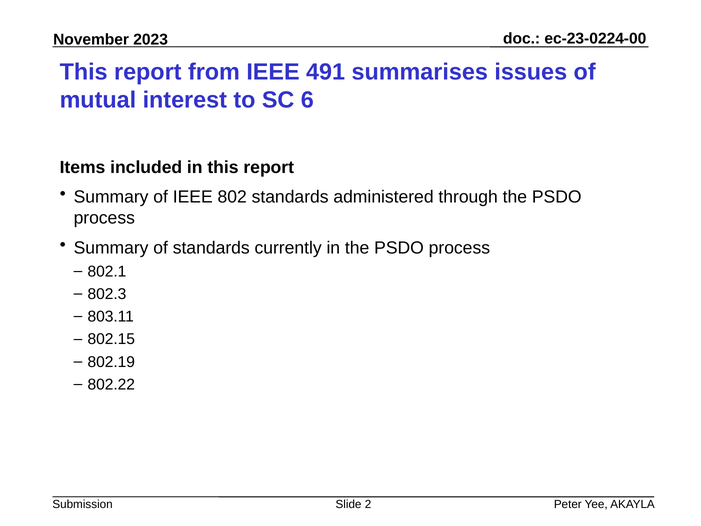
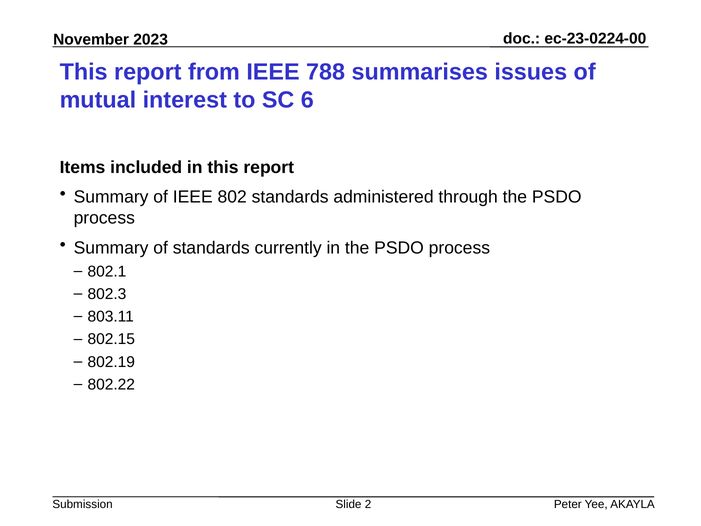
491: 491 -> 788
